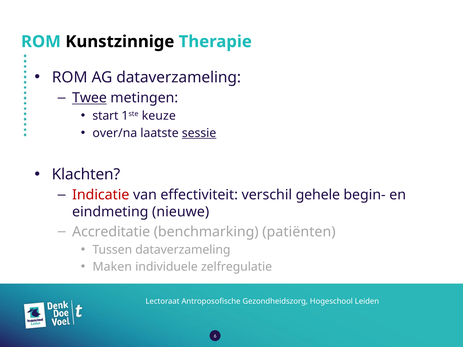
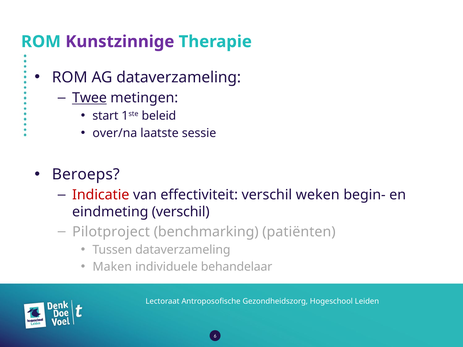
Kunstzinnige colour: black -> purple
keuze: keuze -> beleid
sessie underline: present -> none
Klachten: Klachten -> Beroeps
gehele: gehele -> weken
eindmeting nieuwe: nieuwe -> verschil
Accreditatie: Accreditatie -> Pilotproject
zelfregulatie: zelfregulatie -> behandelaar
